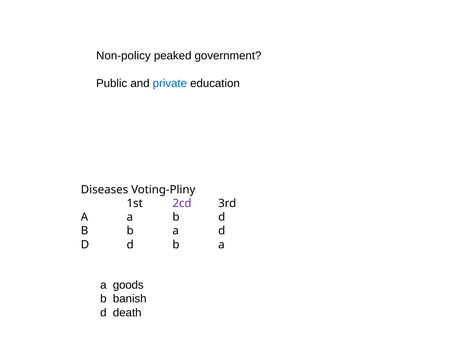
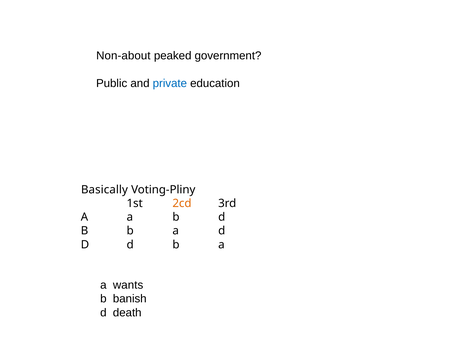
Non-policy: Non-policy -> Non-about
Diseases: Diseases -> Basically
2cd colour: purple -> orange
goods: goods -> wants
